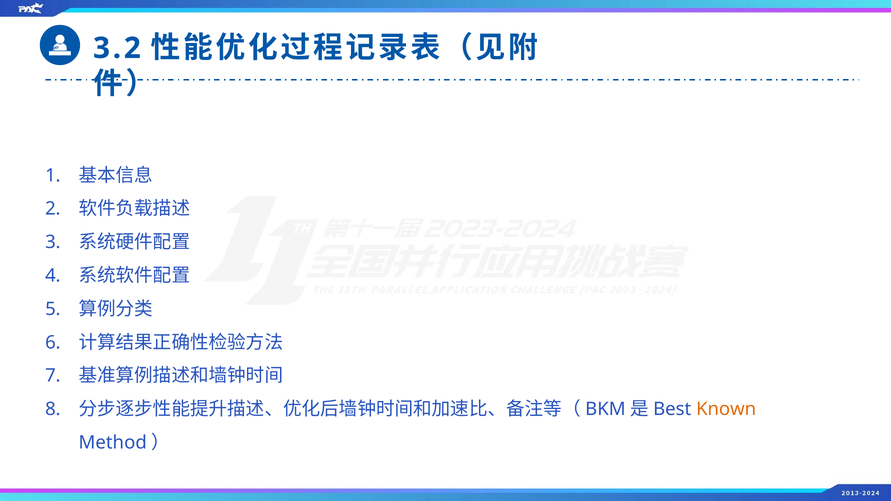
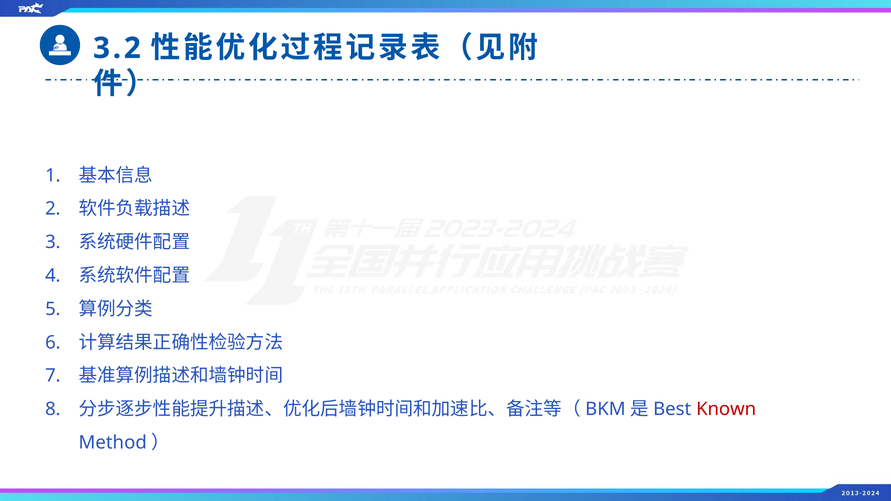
Known colour: orange -> red
